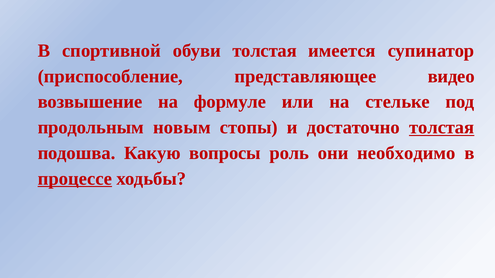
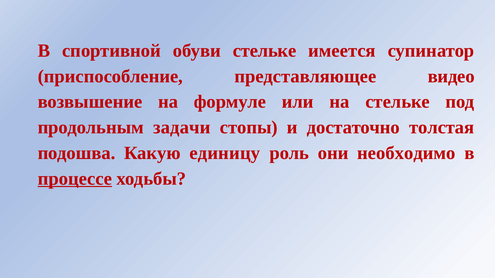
обуви толстая: толстая -> стельке
новым: новым -> задачи
толстая at (442, 128) underline: present -> none
вопросы: вопросы -> единицу
